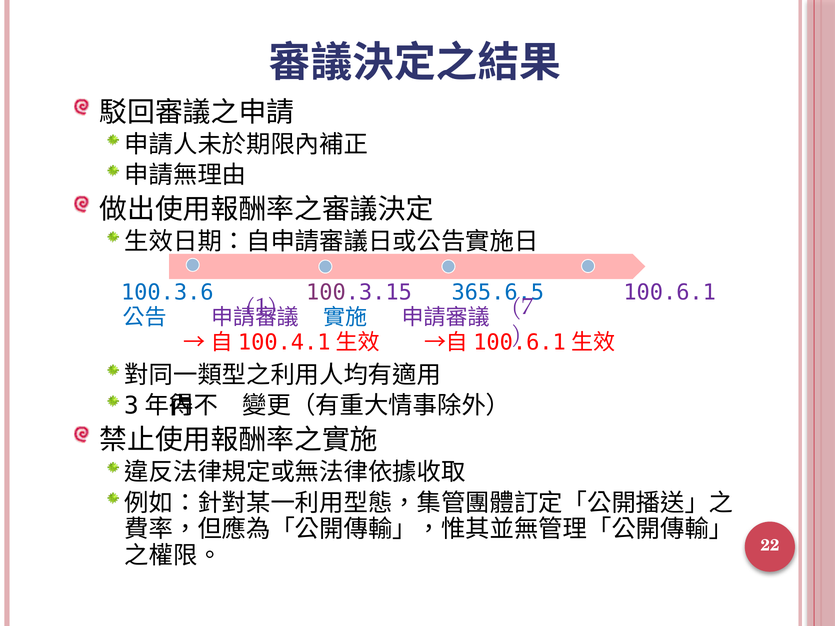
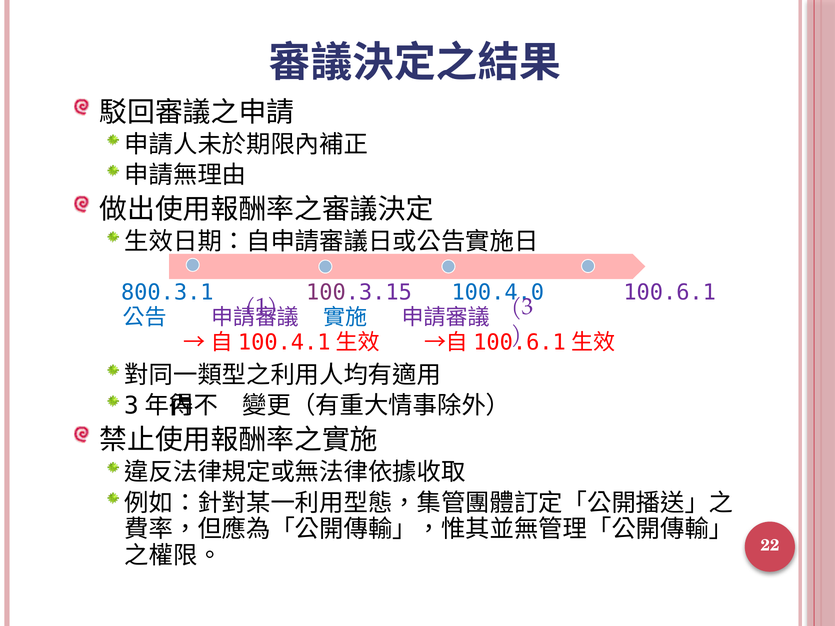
100.3.6: 100.3.6 -> 800.3.1
365.6.5: 365.6.5 -> 100.4.0
7: 7 -> 3
